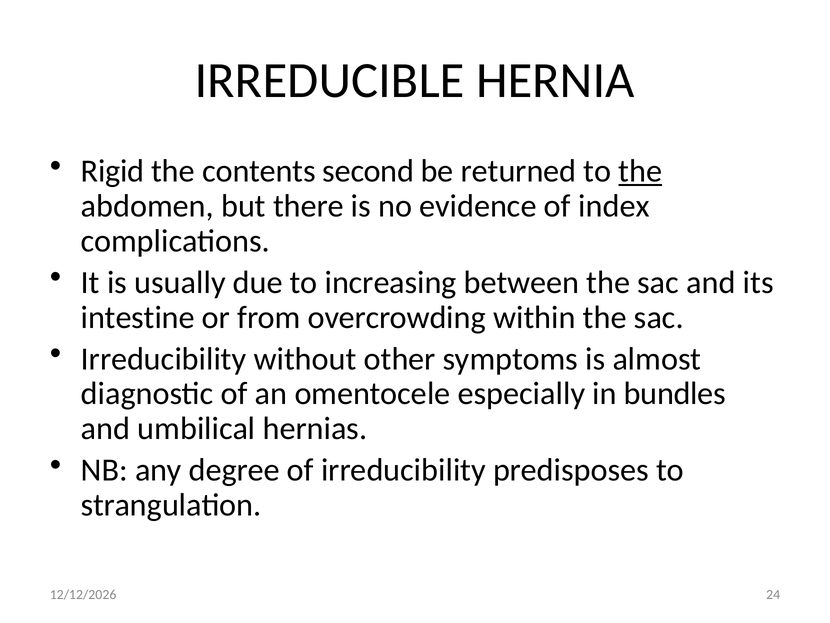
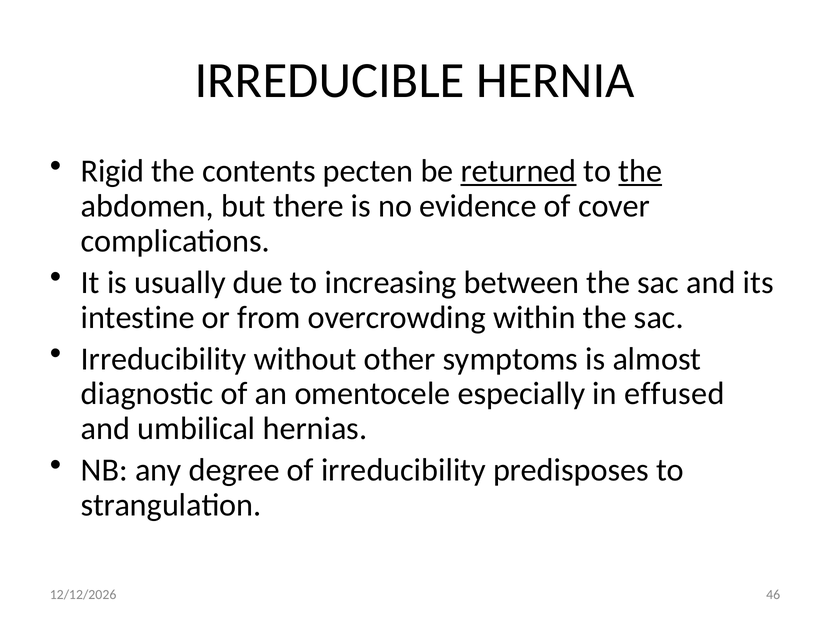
second: second -> pecten
returned underline: none -> present
index: index -> cover
bundles: bundles -> effused
24: 24 -> 46
